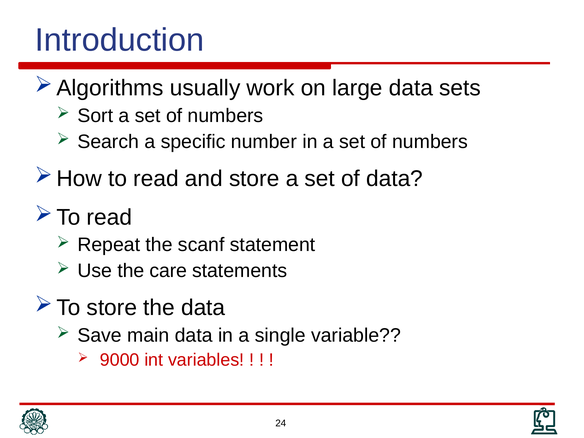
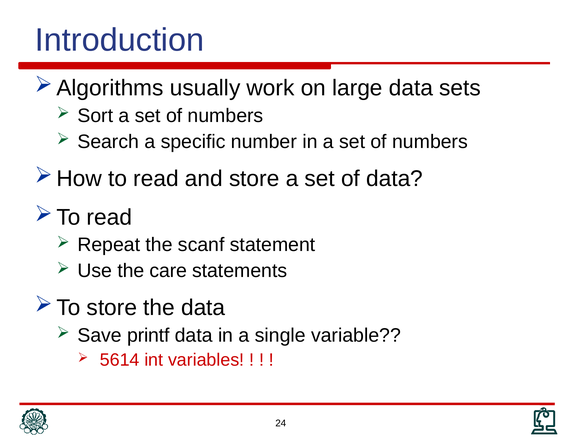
main: main -> printf
9000: 9000 -> 5614
